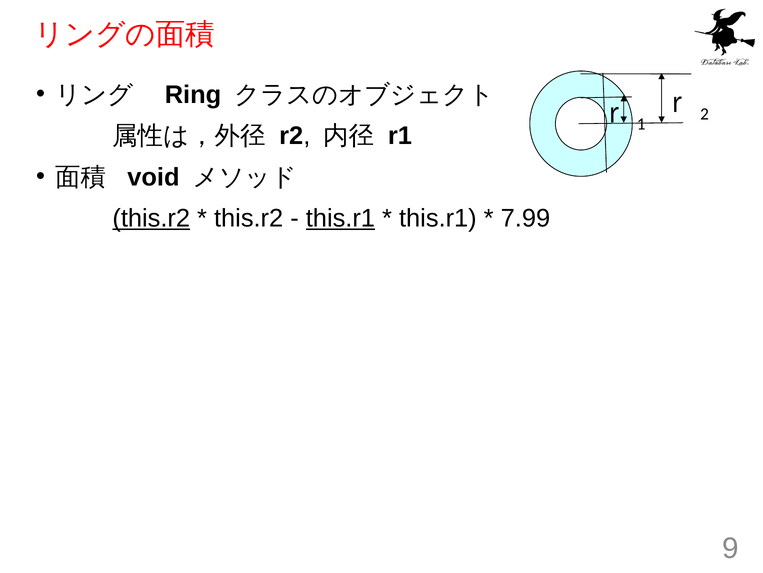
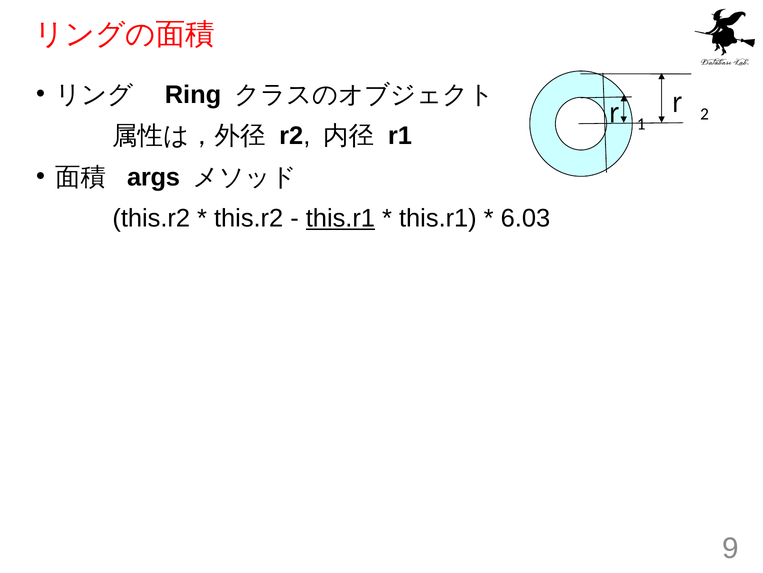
void: void -> args
this.r2 at (151, 218) underline: present -> none
7.99: 7.99 -> 6.03
